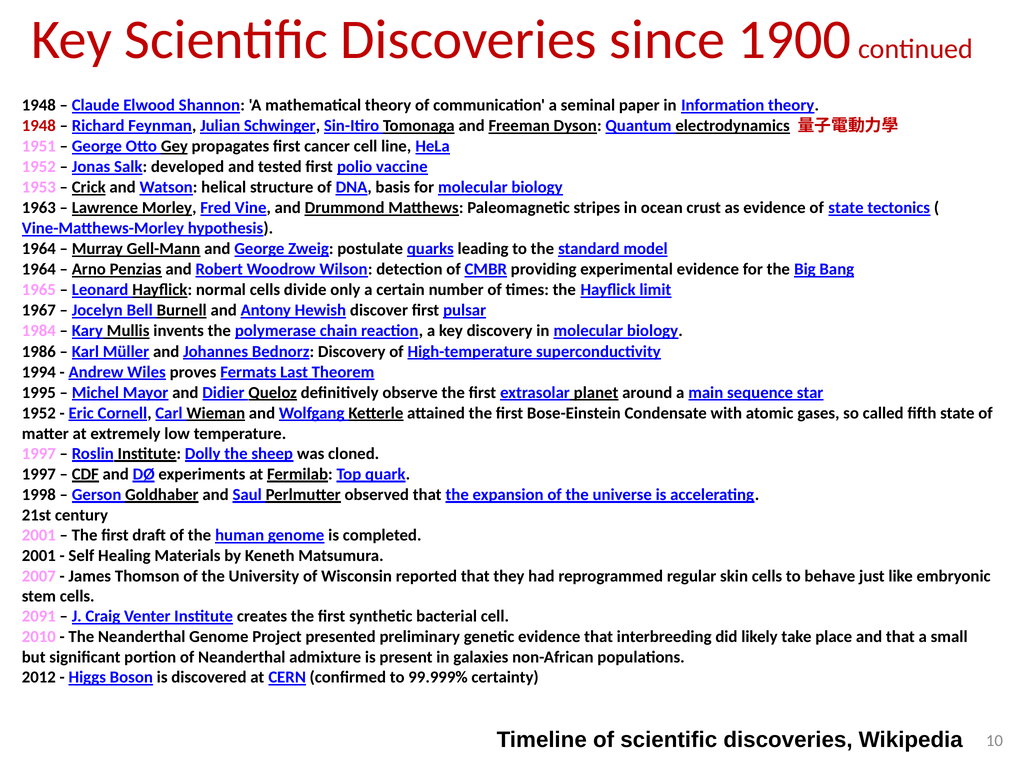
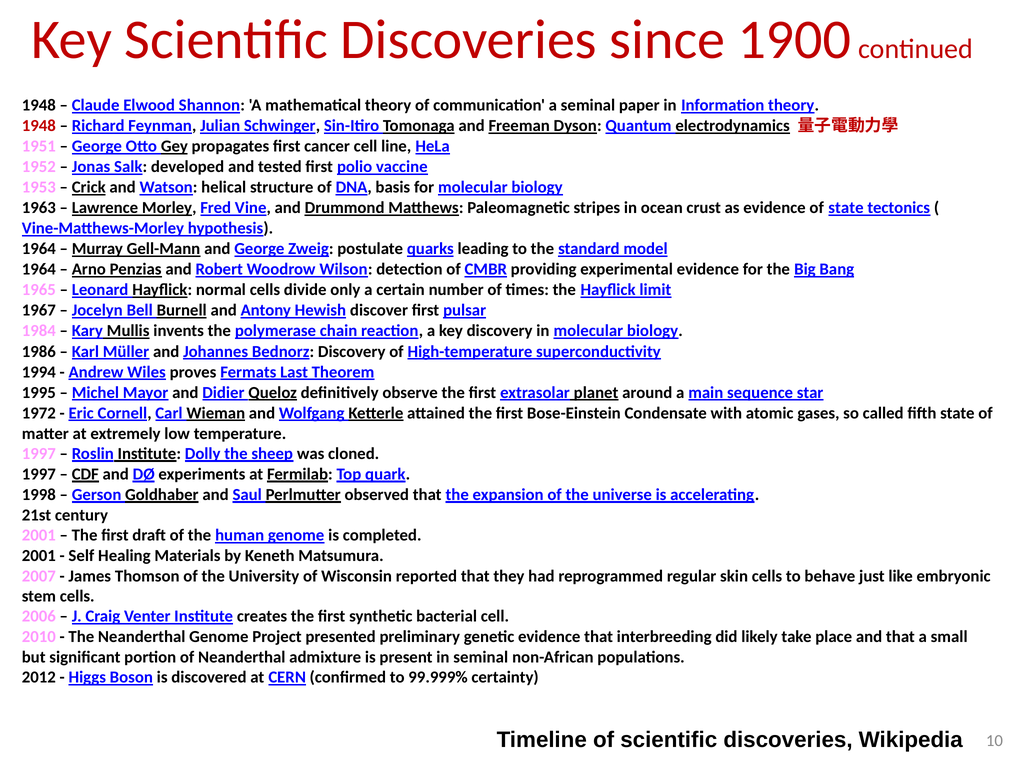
1952 at (39, 413): 1952 -> 1972
2091: 2091 -> 2006
in galaxies: galaxies -> seminal
